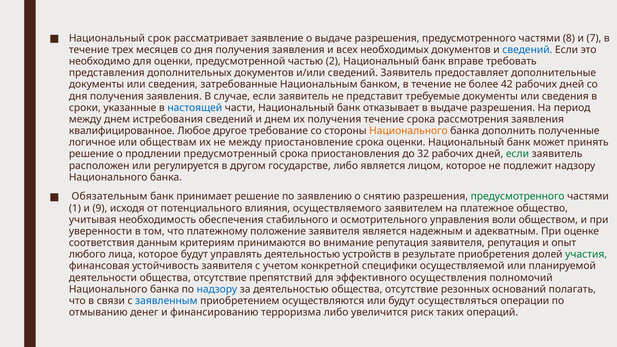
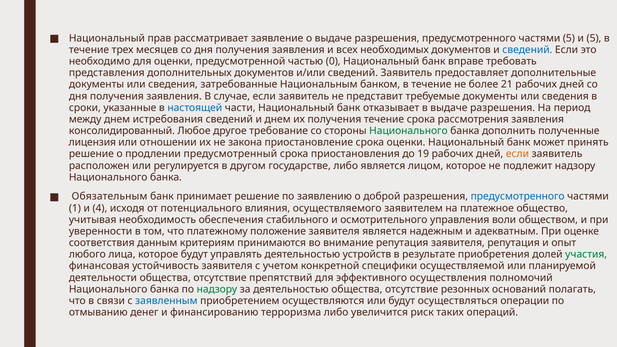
срок: срок -> прав
частями 8: 8 -> 5
и 7: 7 -> 5
2: 2 -> 0
42: 42 -> 21
квалифицированное: квалифицированное -> консолидированный
Национального at (408, 131) colour: orange -> green
логичное: логичное -> лицензия
обществам: обществам -> отношении
не между: между -> закона
32: 32 -> 19
если at (517, 154) colour: green -> orange
снятию: снятию -> доброй
предусмотренного at (518, 197) colour: green -> blue
9: 9 -> 4
надзору at (217, 289) colour: blue -> green
